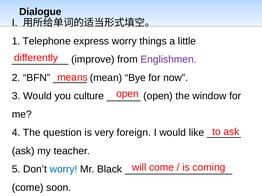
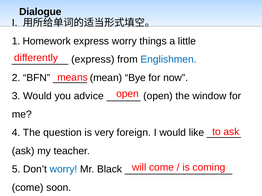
Telephone: Telephone -> Homework
improve at (93, 60): improve -> express
Englishmen colour: purple -> blue
culture: culture -> advice
